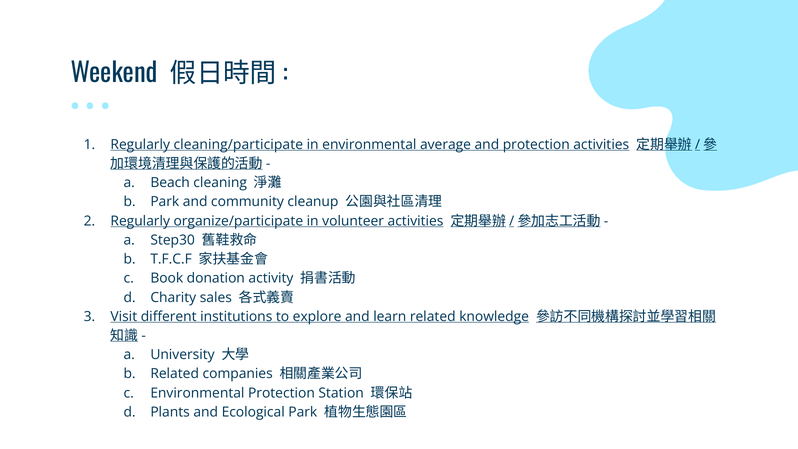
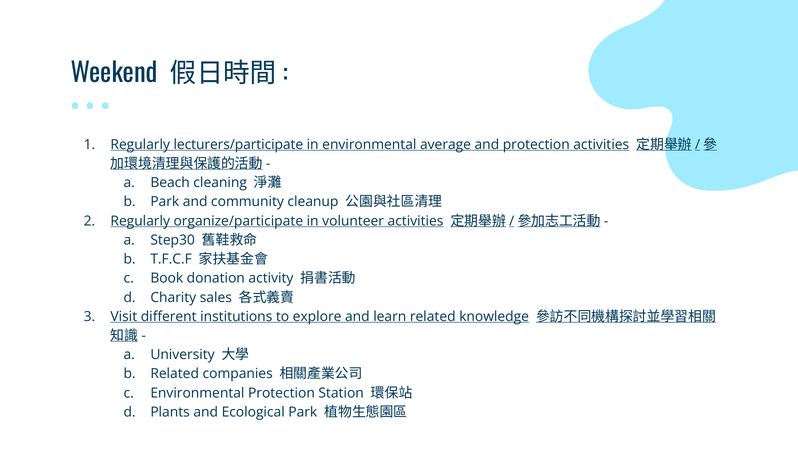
cleaning/participate: cleaning/participate -> lecturers/participate
